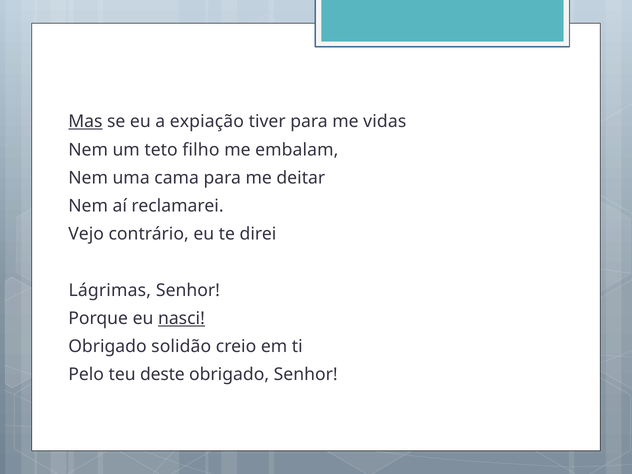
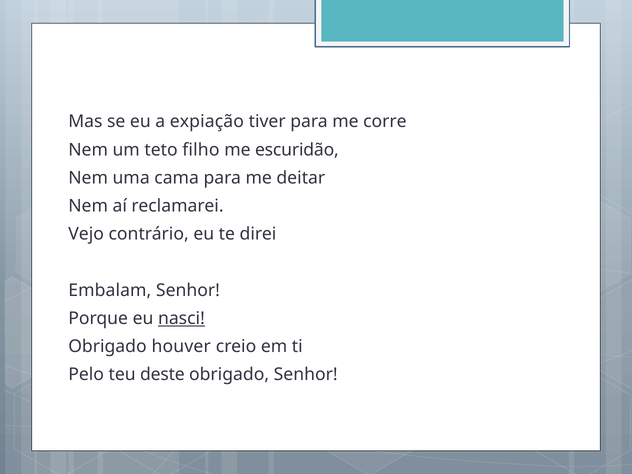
Mas underline: present -> none
vidas: vidas -> corre
embalam: embalam -> escuridão
Lágrimas: Lágrimas -> Embalam
solidão: solidão -> houver
